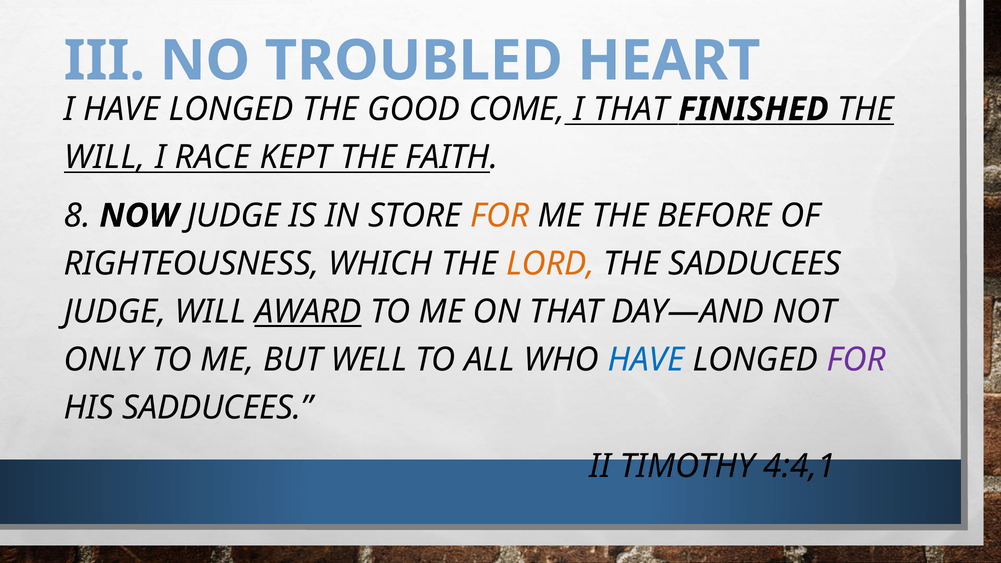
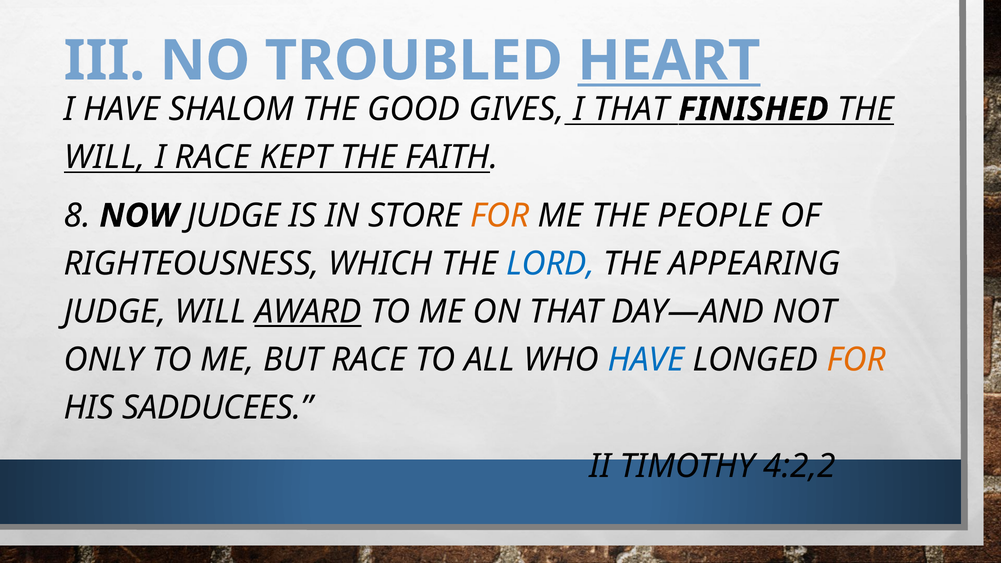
HEART underline: none -> present
I HAVE LONGED: LONGED -> SHALOM
COME: COME -> GIVES
BEFORE: BEFORE -> PEOPLE
LORD colour: orange -> blue
THE SADDUCEES: SADDUCEES -> APPEARING
BUT WELL: WELL -> RACE
FOR at (856, 360) colour: purple -> orange
4:4,1: 4:4,1 -> 4:2,2
